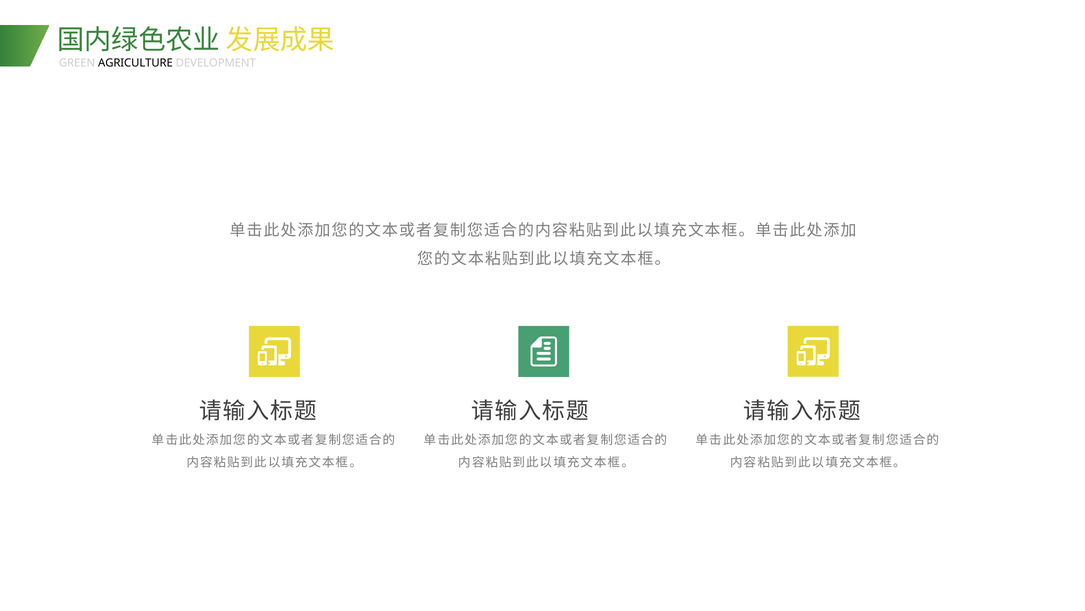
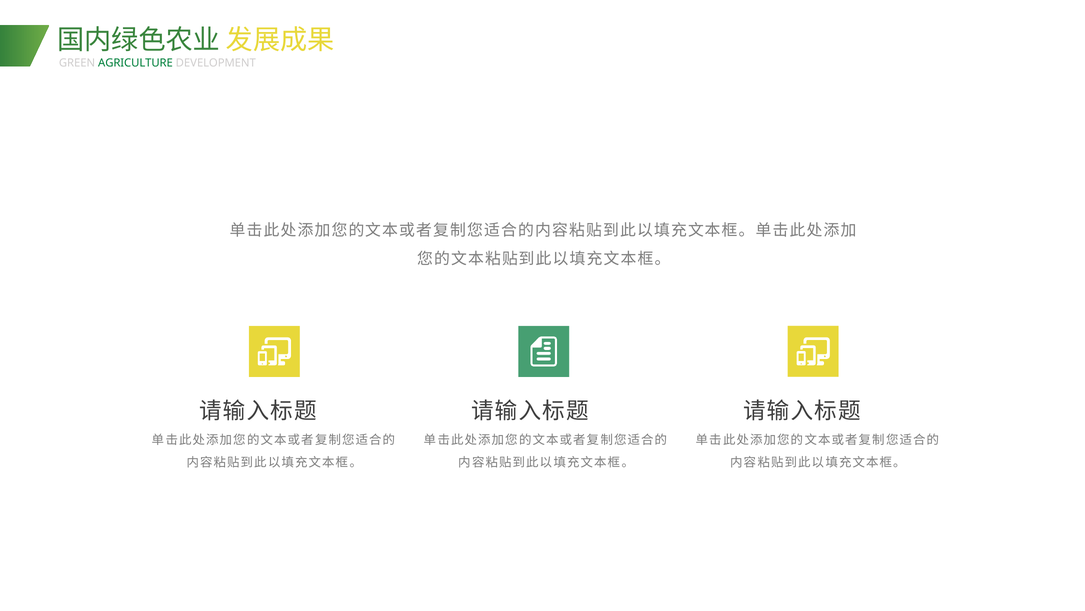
AGRICULTURE colour: black -> green
